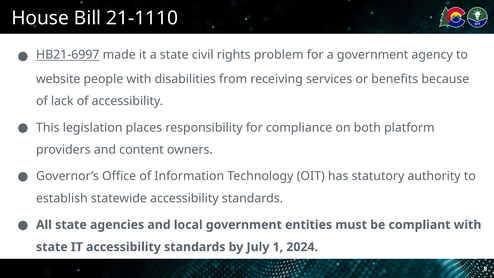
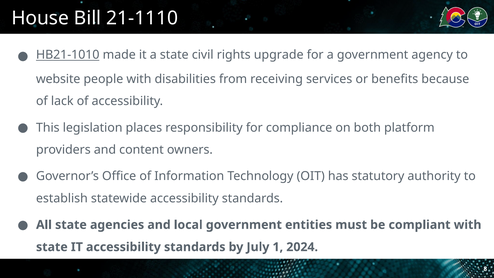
HB21-6997: HB21-6997 -> HB21-1010
problem: problem -> upgrade
